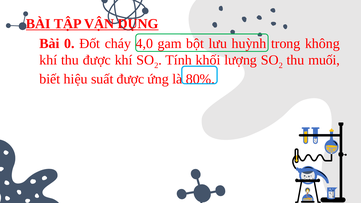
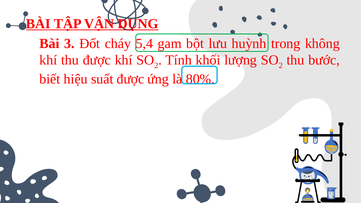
0: 0 -> 3
4,0: 4,0 -> 5,4
muối: muối -> bước
